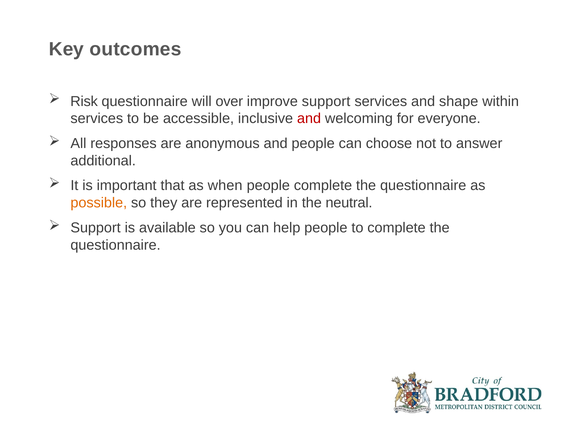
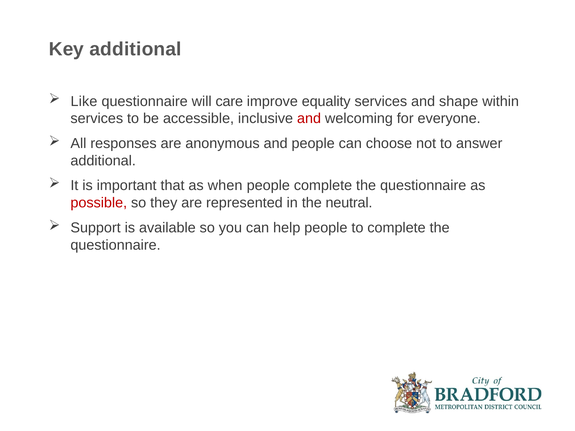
Key outcomes: outcomes -> additional
Risk: Risk -> Like
over: over -> care
improve support: support -> equality
possible colour: orange -> red
